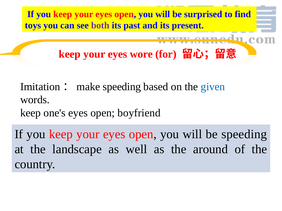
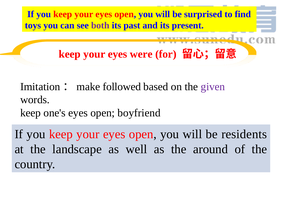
wore: wore -> were
speeding at (122, 87): speeding -> followed
given colour: blue -> purple
be speeding: speeding -> residents
